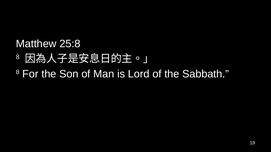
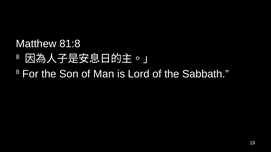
25:8: 25:8 -> 81:8
